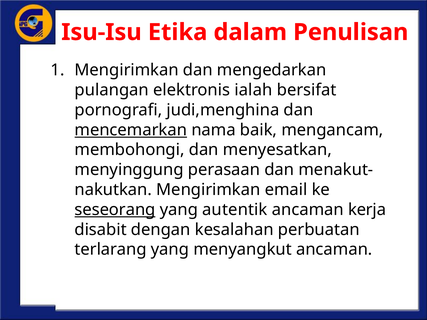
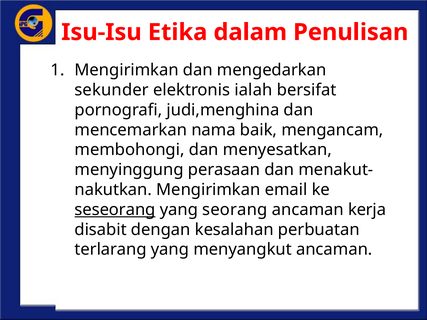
pulangan: pulangan -> sekunder
mencemarkan underline: present -> none
autentik: autentik -> seorang
